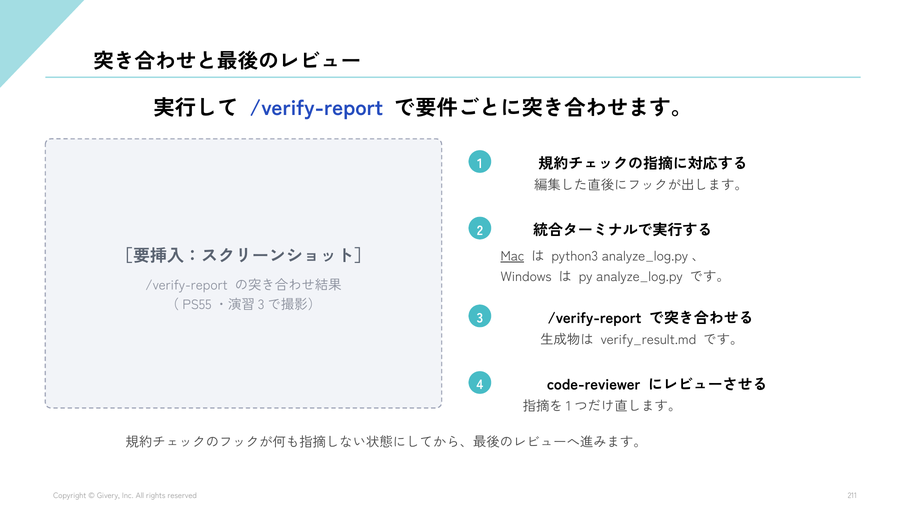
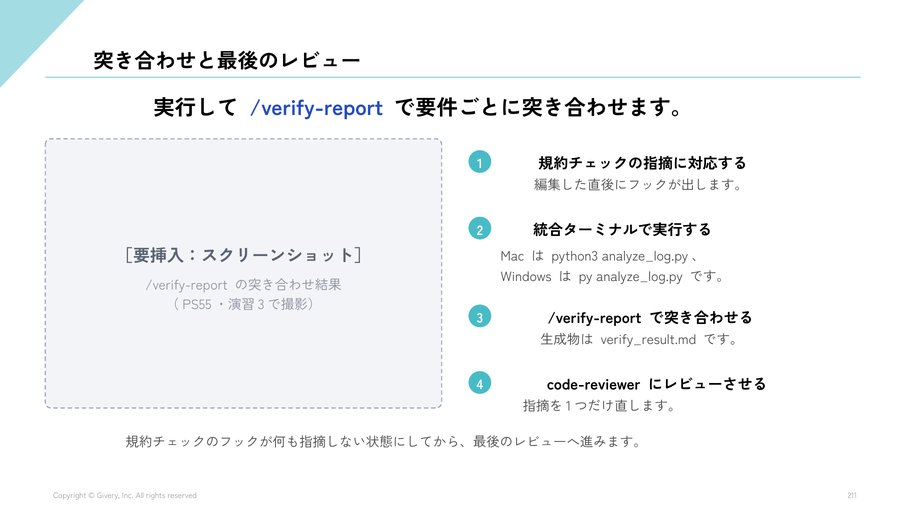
Mac underline: present -> none
